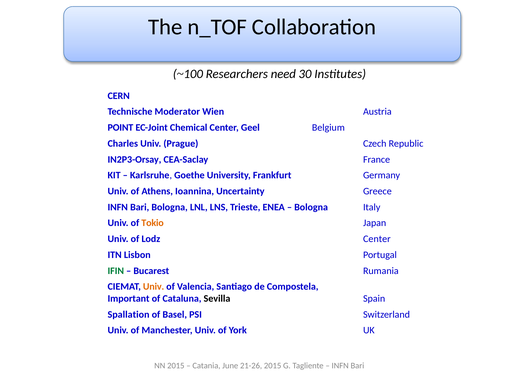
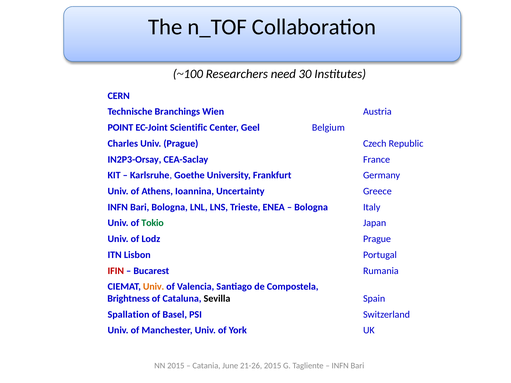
Moderator: Moderator -> Branchings
Chemical: Chemical -> Scientific
Tokio colour: orange -> green
Lodz Center: Center -> Prague
IFIN colour: green -> red
Important: Important -> Brightness
